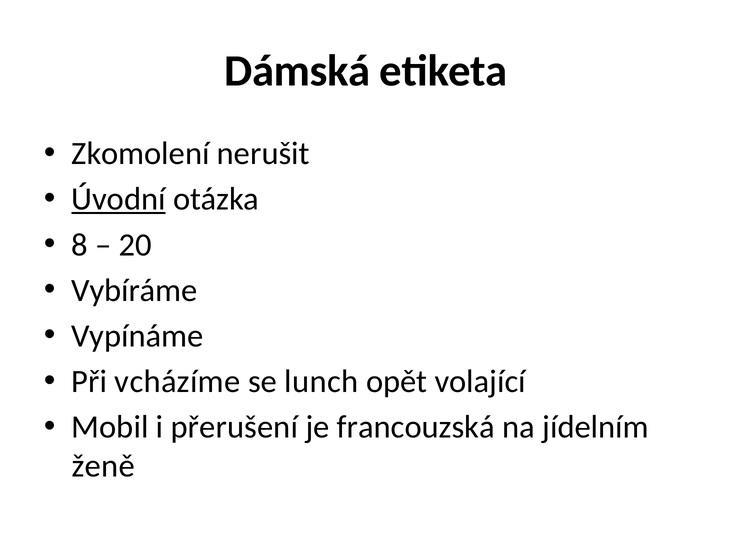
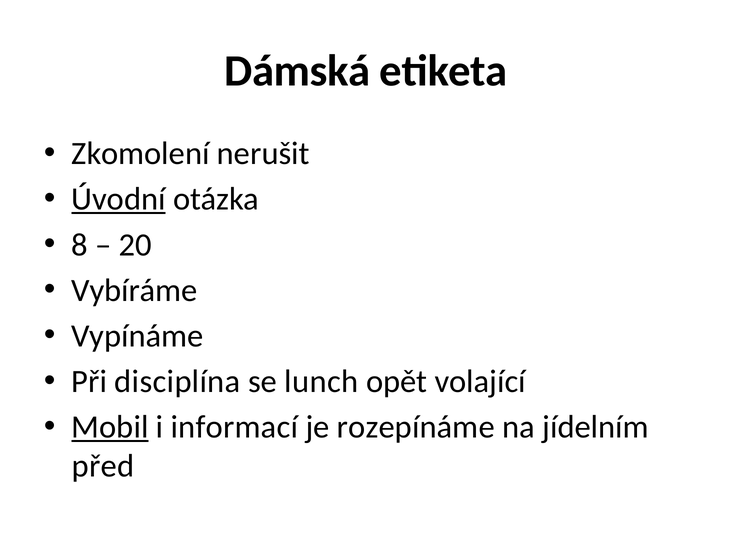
vcházíme: vcházíme -> disciplína
Mobil underline: none -> present
přerušení: přerušení -> informací
francouzská: francouzská -> rozepínáme
ženě: ženě -> před
